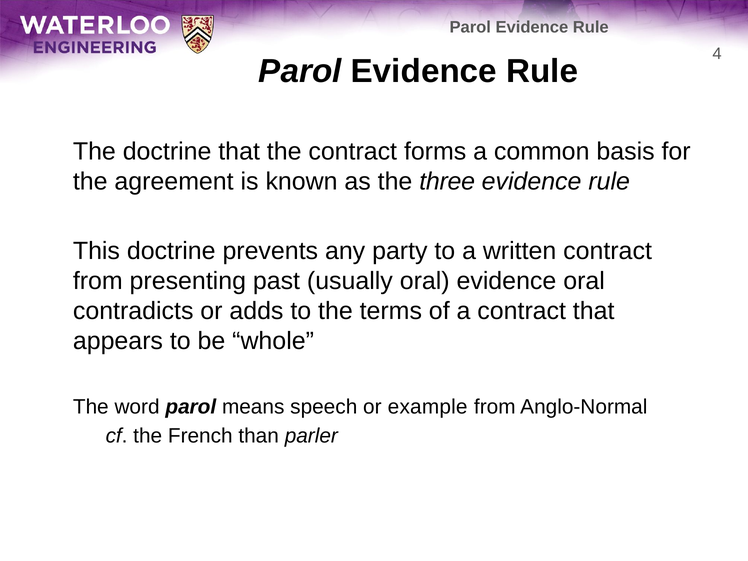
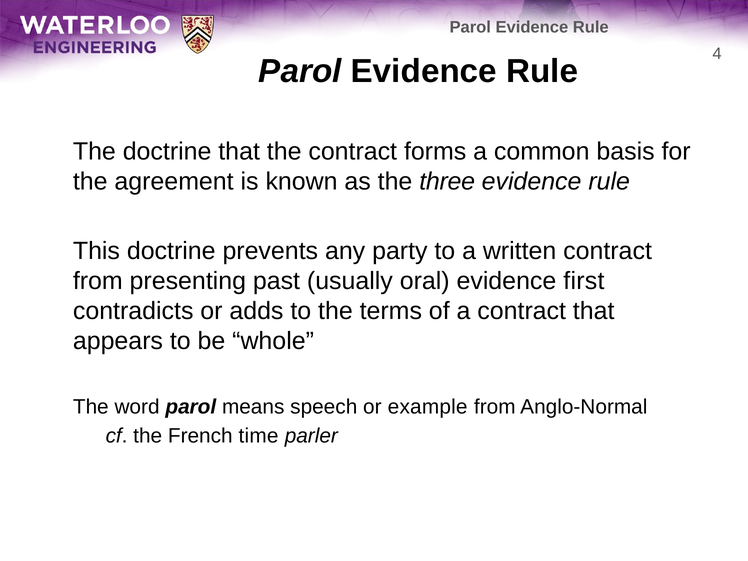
evidence oral: oral -> first
than: than -> time
